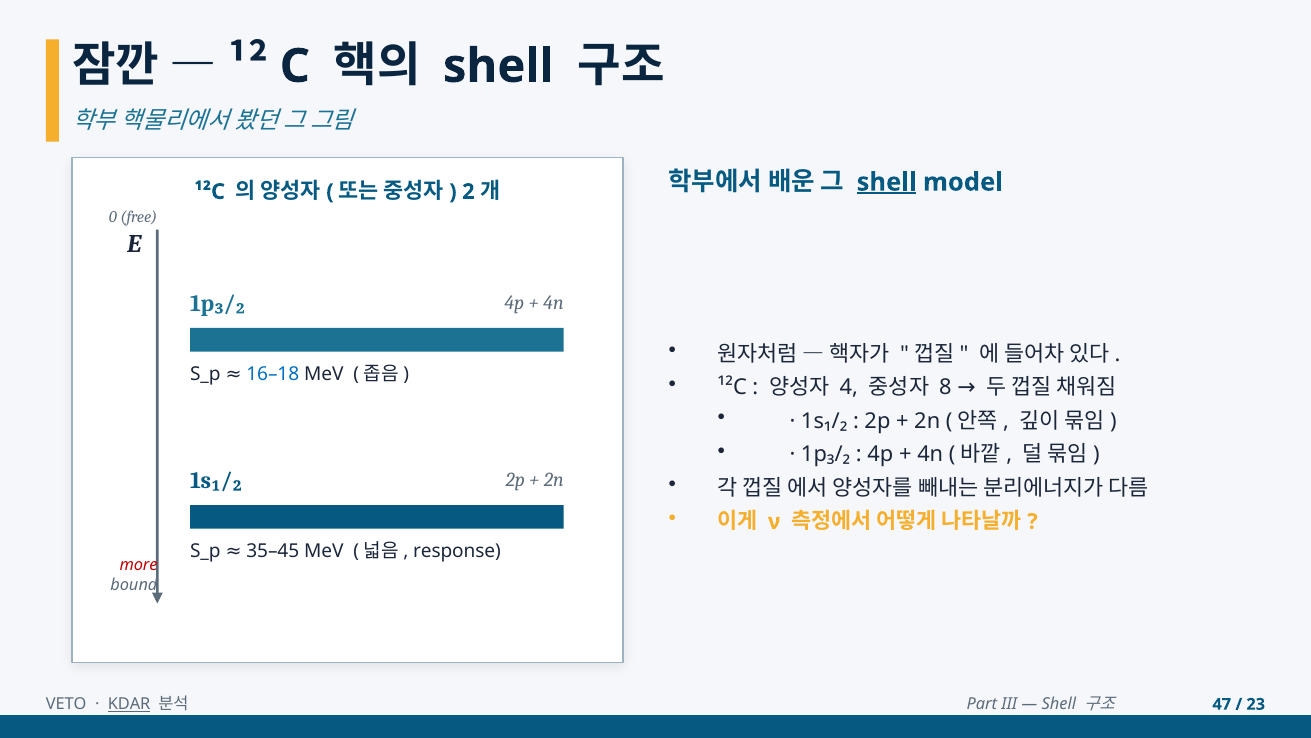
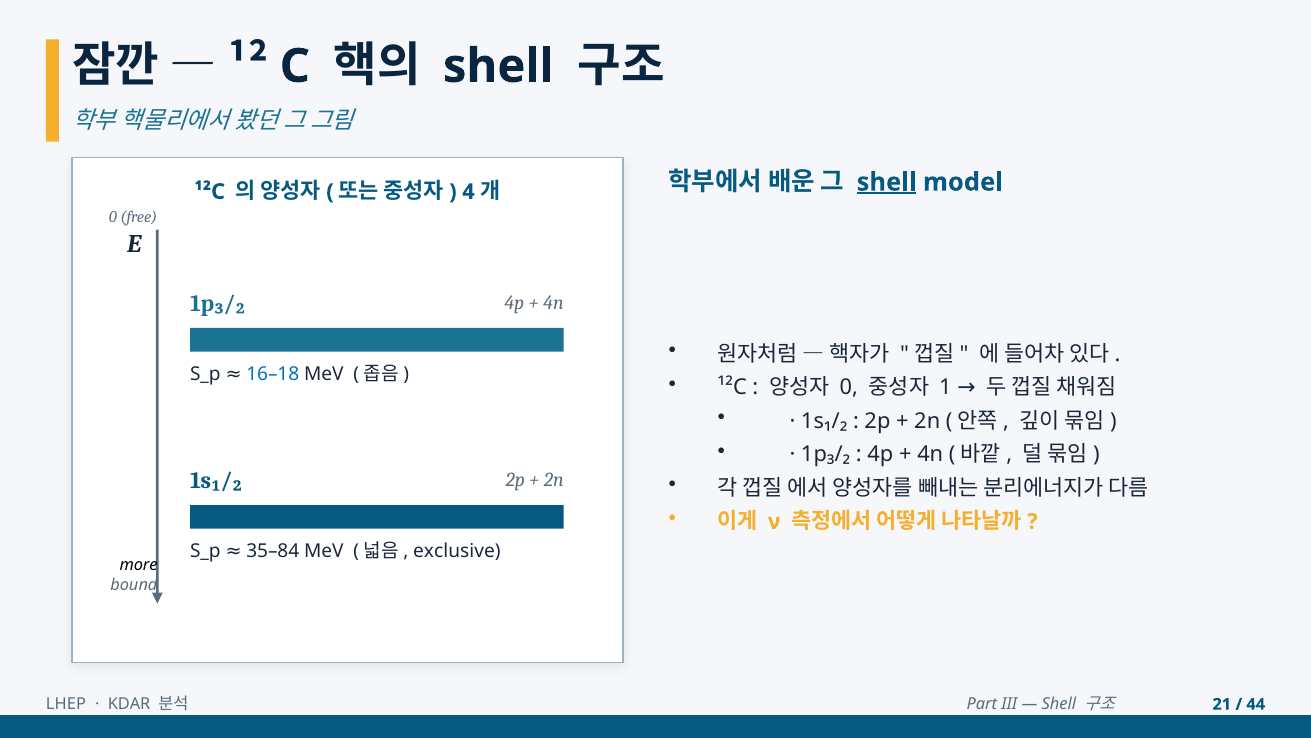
2: 2 -> 4
4 at (849, 387): 4 -> 0
8: 8 -> 1
response: response -> exclusive
35–45: 35–45 -> 35–84
more colour: red -> black
VETO: VETO -> LHEP
KDAR underline: present -> none
47: 47 -> 21
23: 23 -> 44
